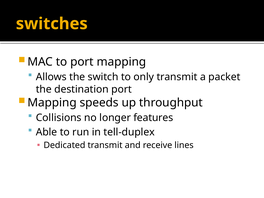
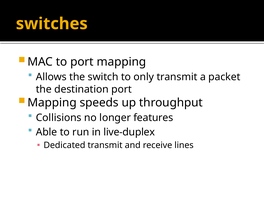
tell-duplex: tell-duplex -> live-duplex
